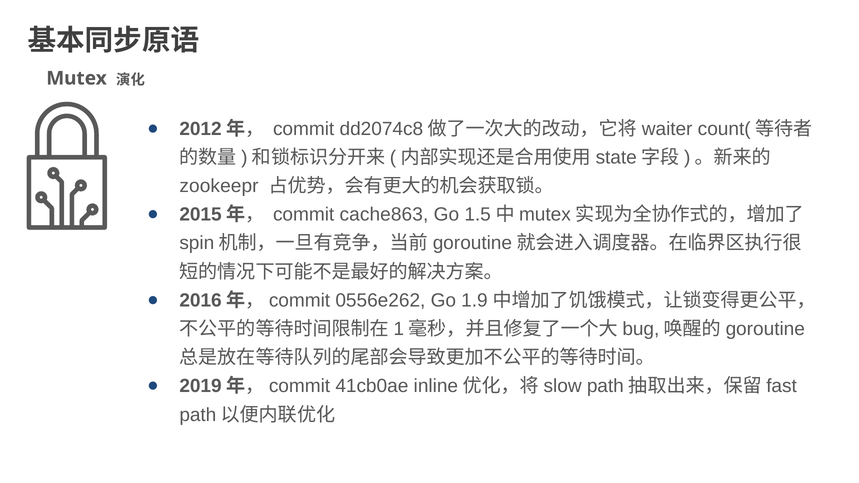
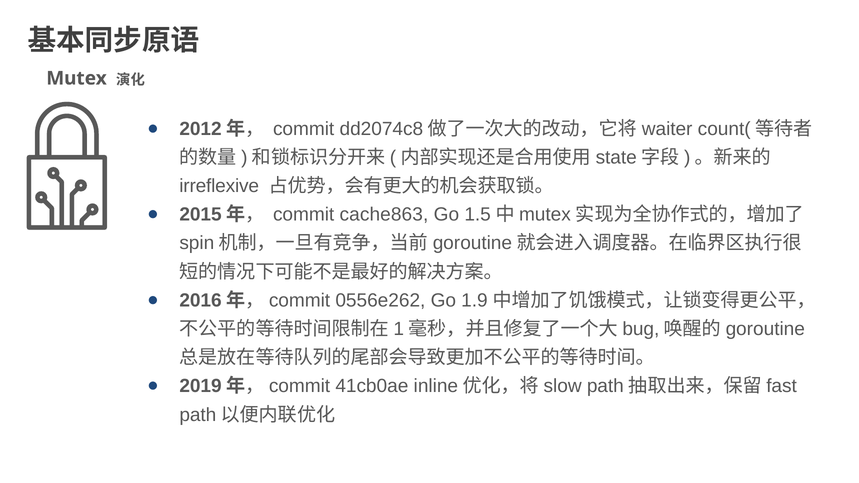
zookeepr: zookeepr -> irreflexive
